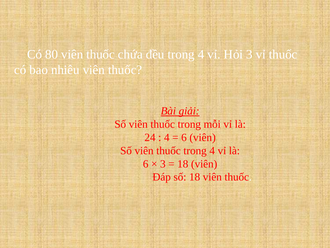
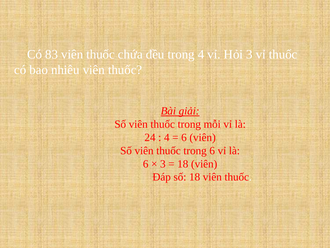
80: 80 -> 83
thuốc trong 4: 4 -> 6
